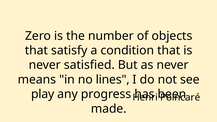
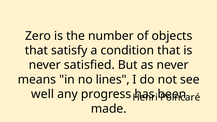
play: play -> well
